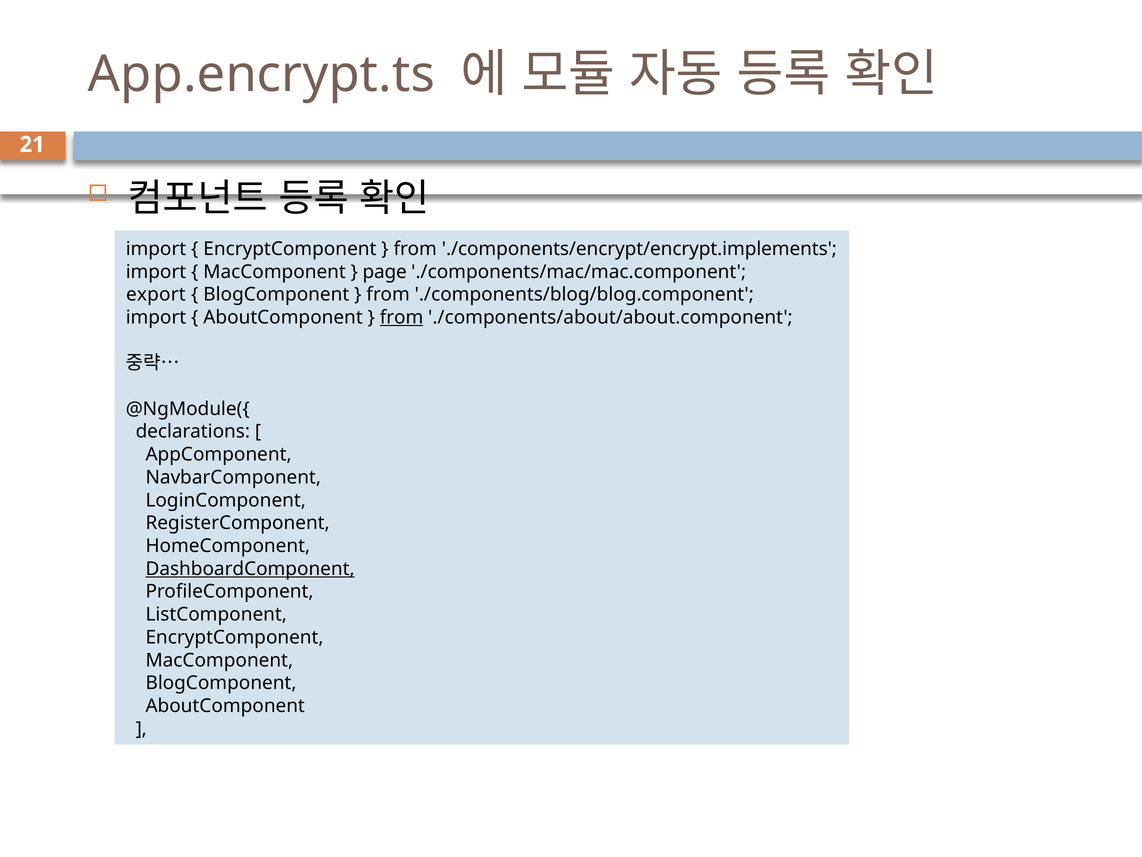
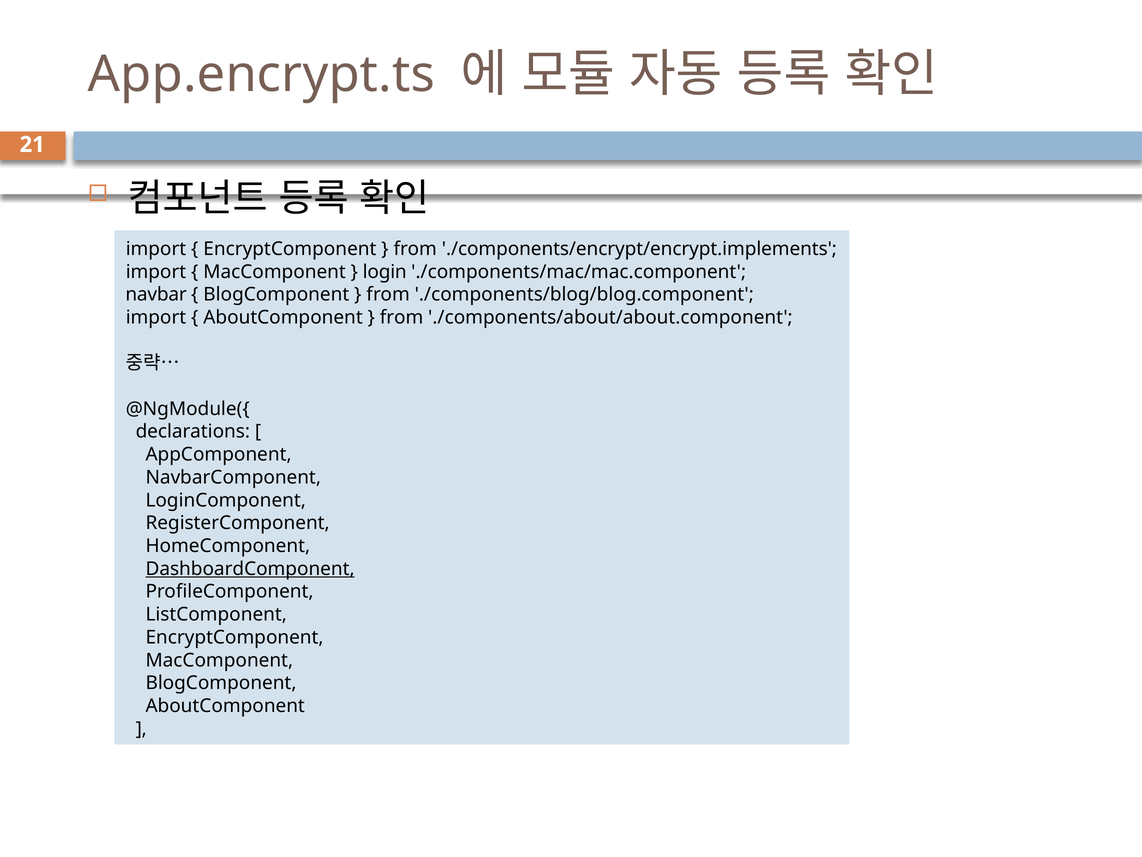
page: page -> login
export: export -> navbar
from at (402, 317) underline: present -> none
